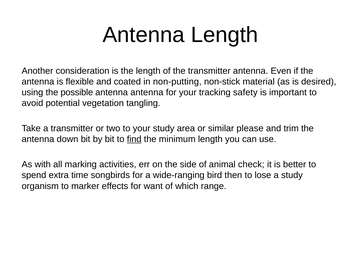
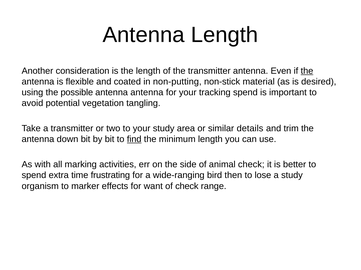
the at (307, 71) underline: none -> present
tracking safety: safety -> spend
please: please -> details
songbirds: songbirds -> frustrating
of which: which -> check
